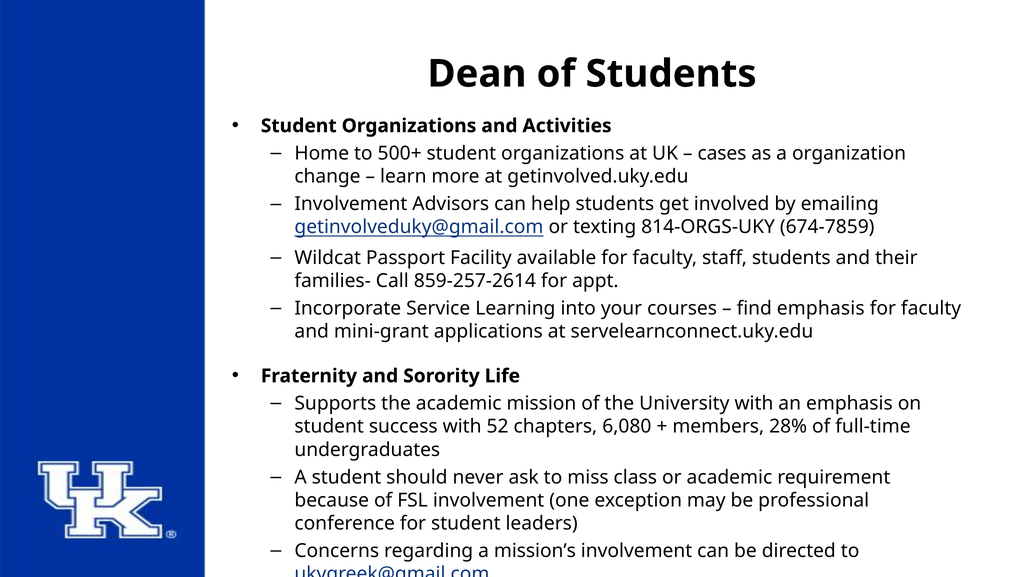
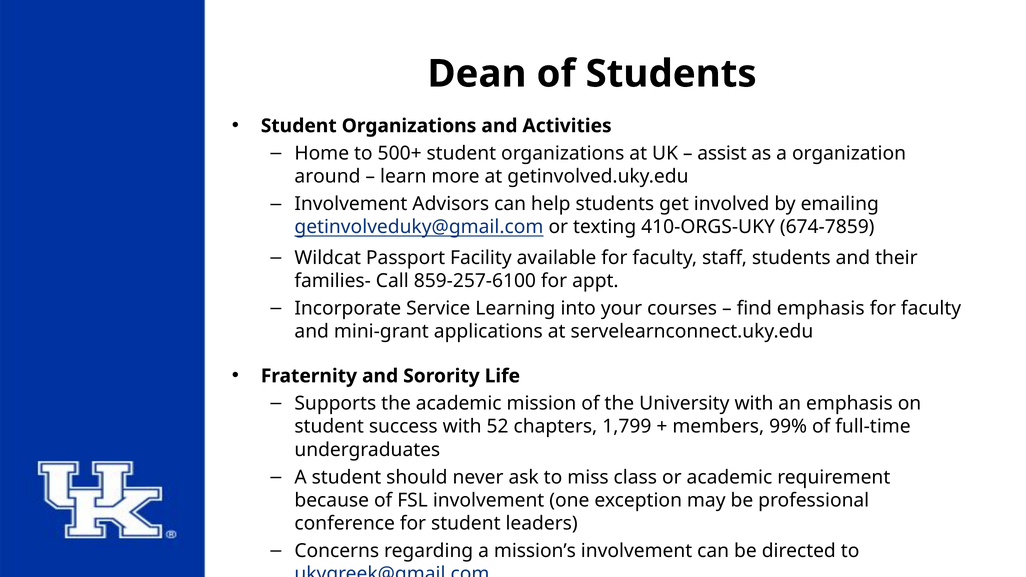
cases: cases -> assist
change: change -> around
814-ORGS-UKY: 814-ORGS-UKY -> 410-ORGS-UKY
859-257-2614: 859-257-2614 -> 859-257-6100
6,080: 6,080 -> 1,799
28%: 28% -> 99%
